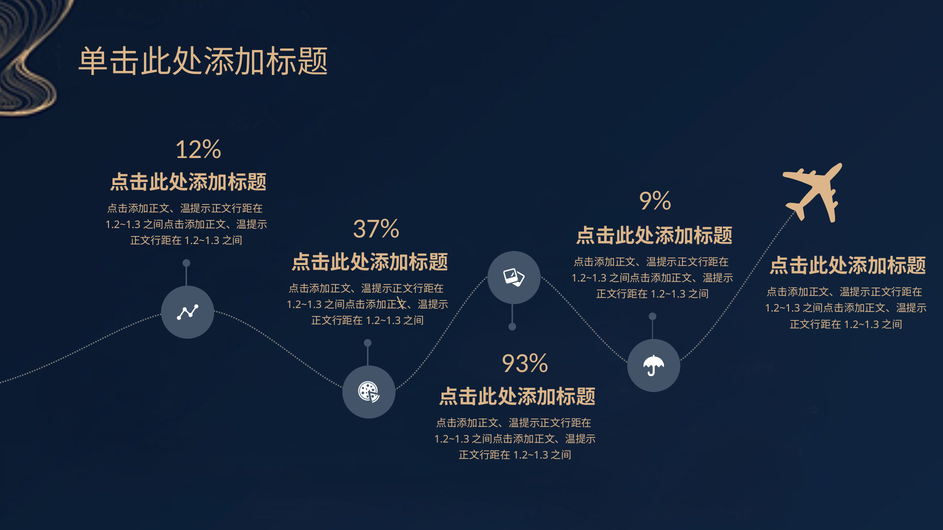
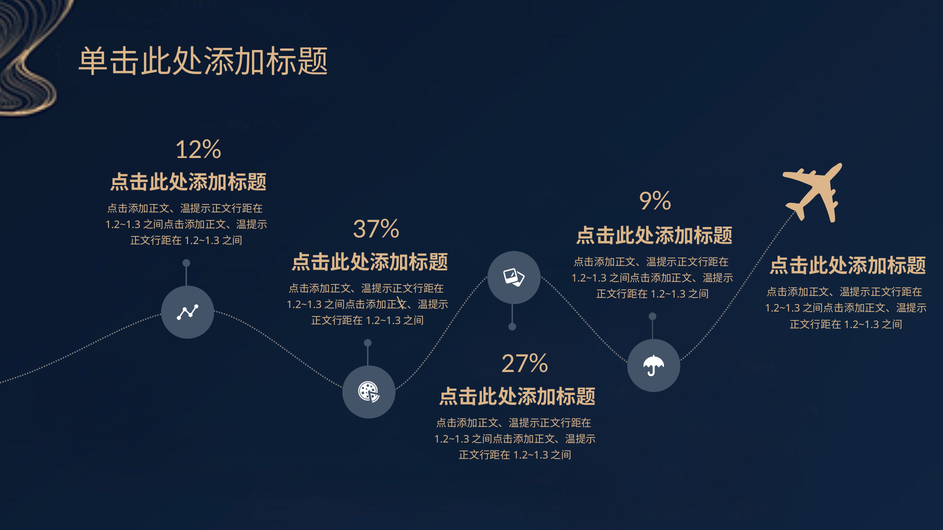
93%: 93% -> 27%
